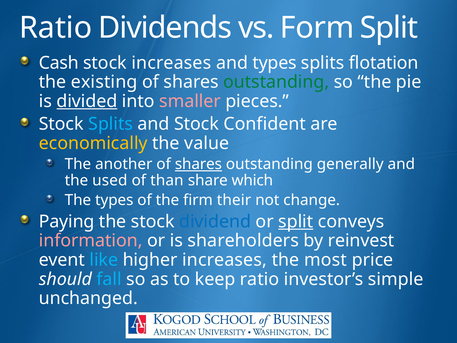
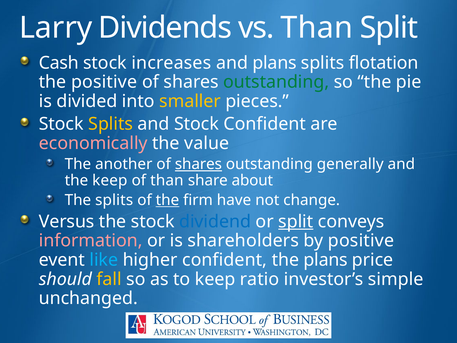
Ratio at (56, 28): Ratio -> Larry
vs Form: Form -> Than
and types: types -> plans
the existing: existing -> positive
divided underline: present -> none
smaller colour: pink -> yellow
Splits at (111, 124) colour: light blue -> yellow
economically colour: yellow -> pink
the used: used -> keep
which: which -> about
The types: types -> splits
the at (167, 200) underline: none -> present
their: their -> have
Paying: Paying -> Versus
by reinvest: reinvest -> positive
higher increases: increases -> confident
the most: most -> plans
fall colour: light blue -> yellow
